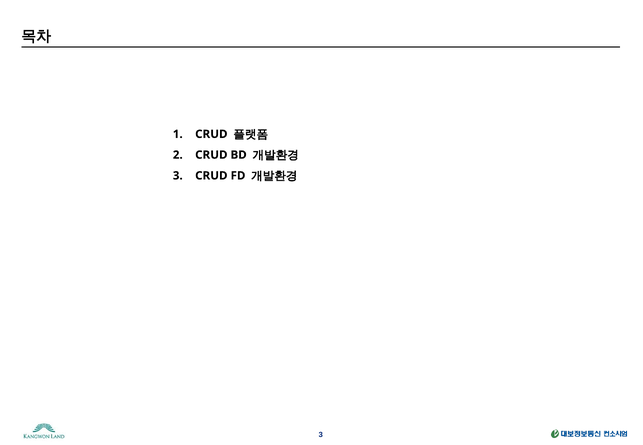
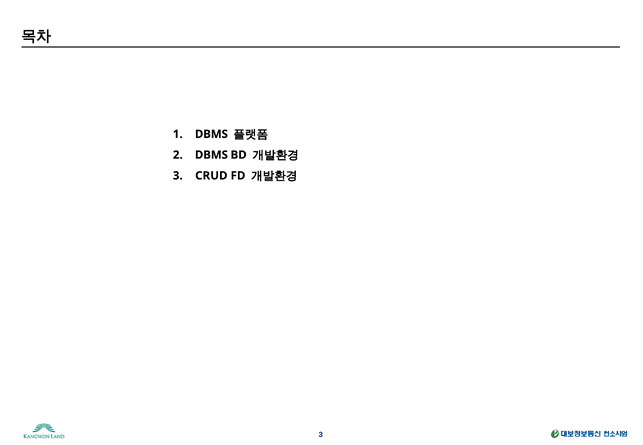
CRUD at (211, 134): CRUD -> DBMS
CRUD at (211, 155): CRUD -> DBMS
